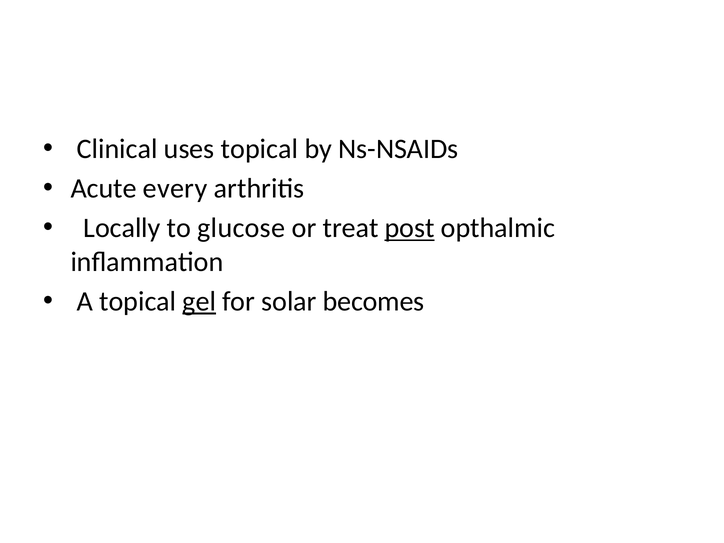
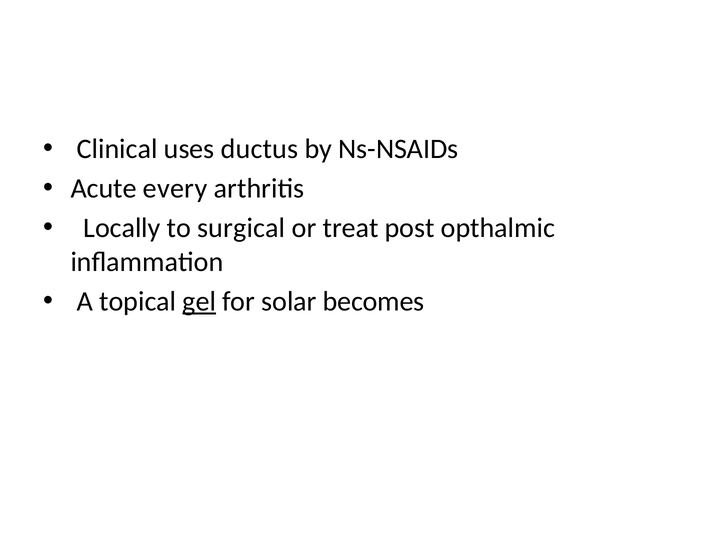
uses topical: topical -> ductus
glucose: glucose -> surgical
post underline: present -> none
